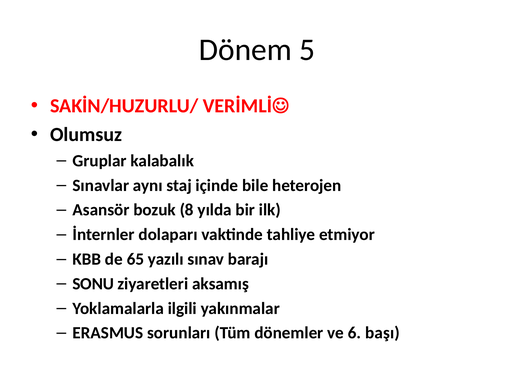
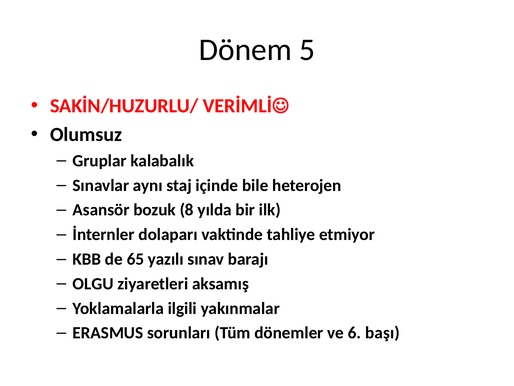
SONU: SONU -> OLGU
